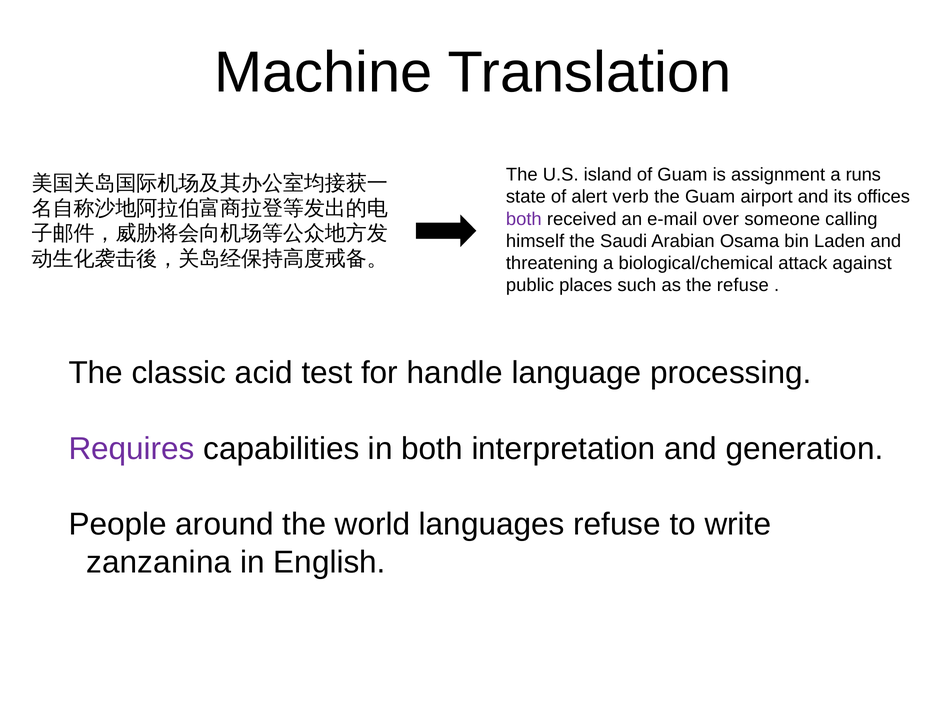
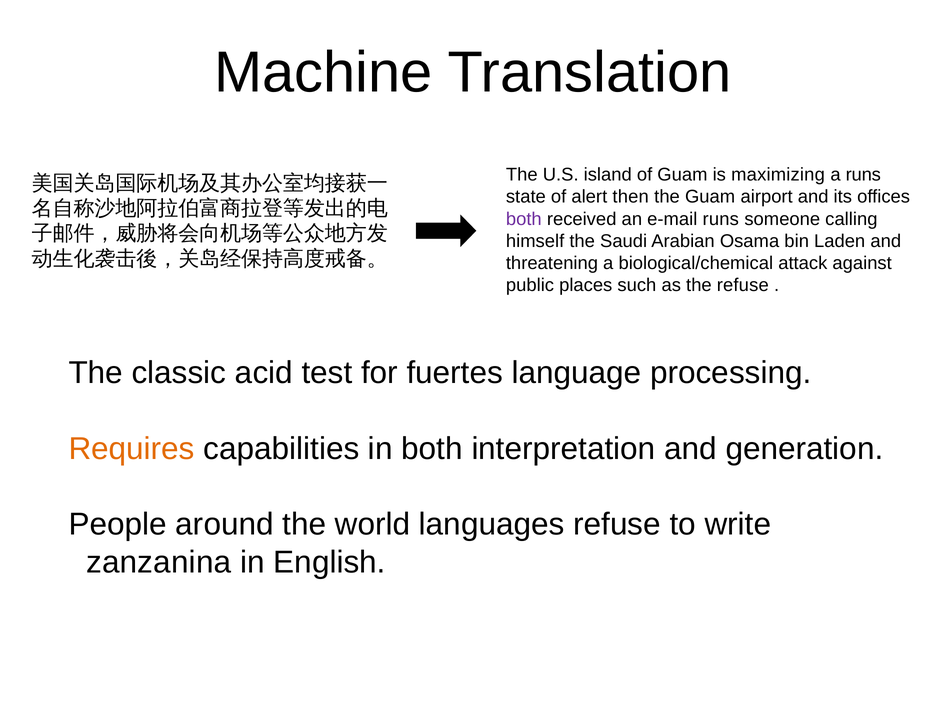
assignment: assignment -> maximizing
verb: verb -> then
e-mail over: over -> runs
handle: handle -> fuertes
Requires colour: purple -> orange
